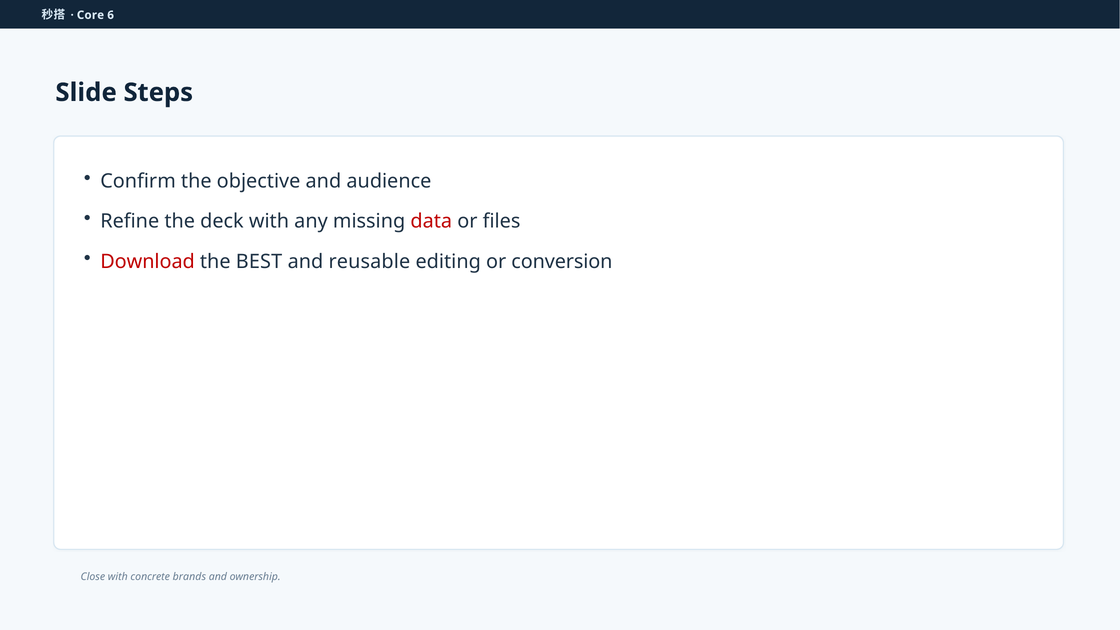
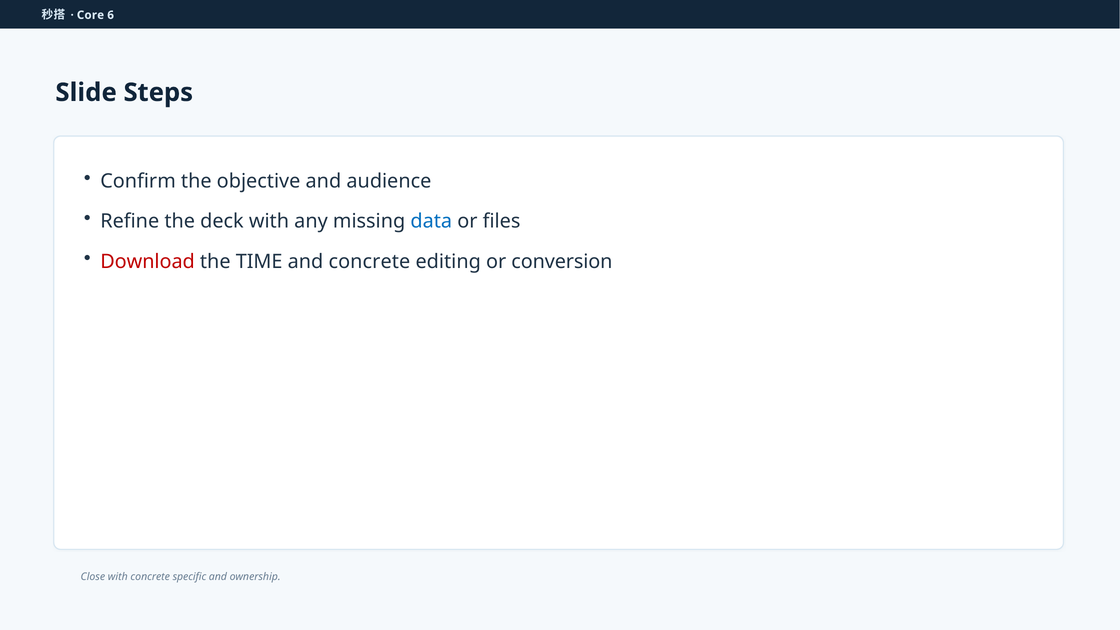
data colour: red -> blue
BEST: BEST -> TIME
and reusable: reusable -> concrete
brands: brands -> specific
